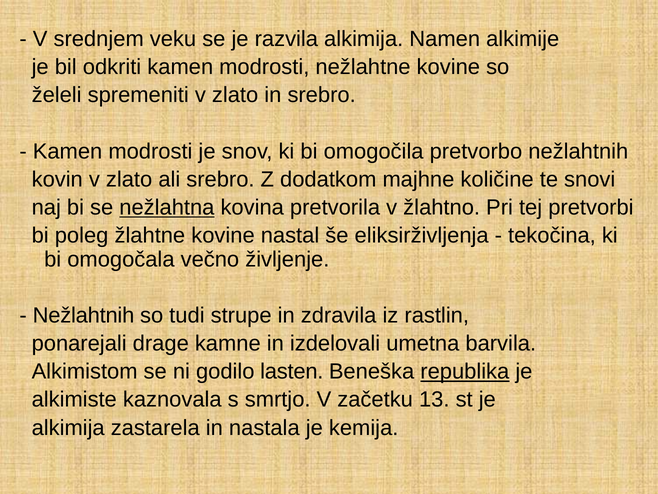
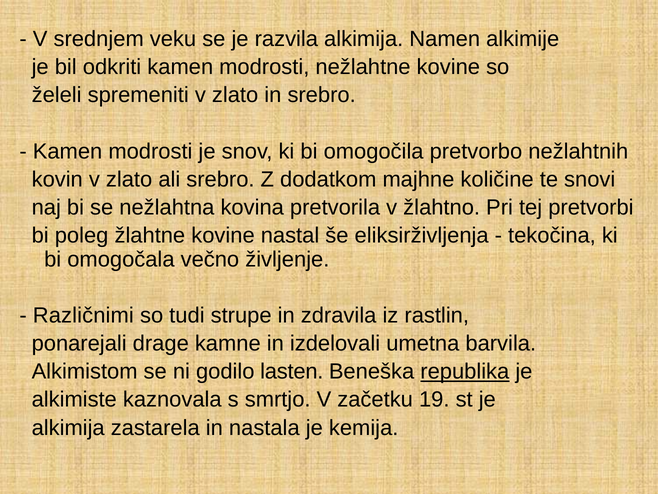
nežlahtna underline: present -> none
Nežlahtnih at (84, 315): Nežlahtnih -> Različnimi
13: 13 -> 19
